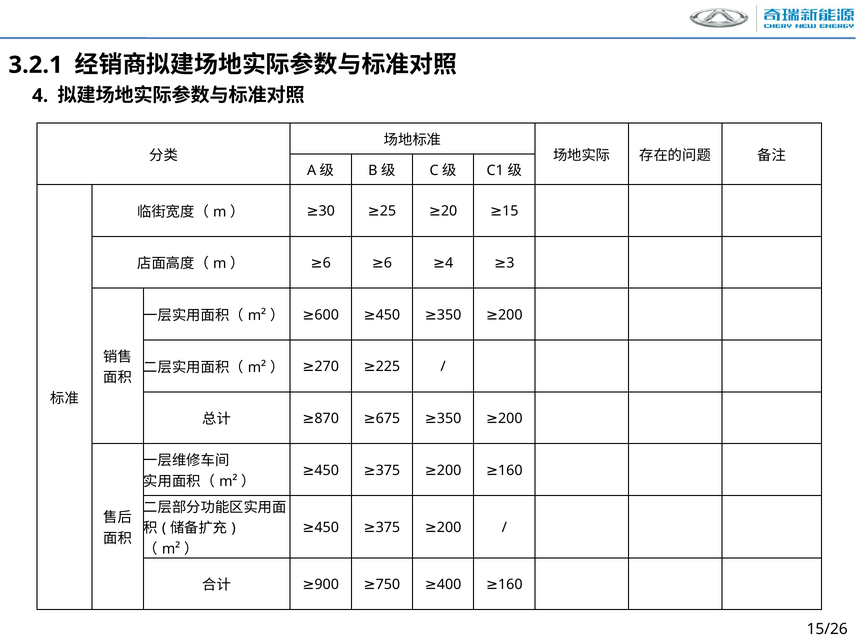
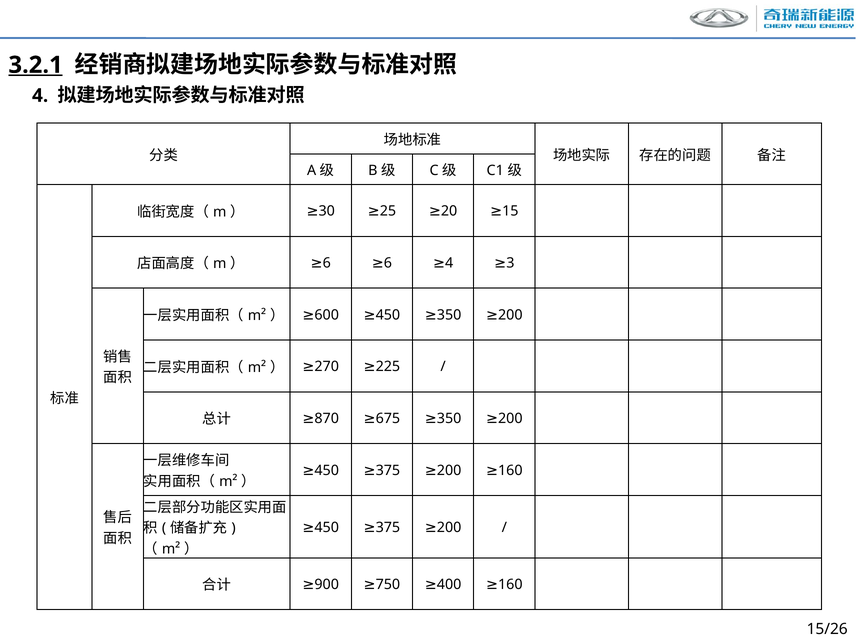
3.2.1 underline: none -> present
